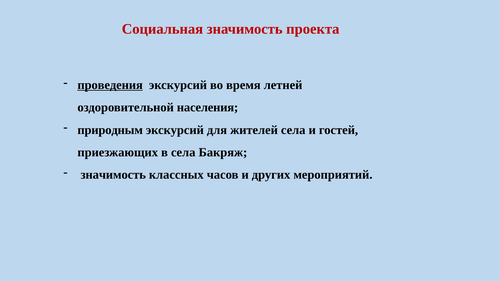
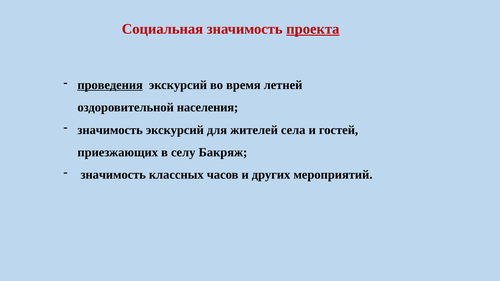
проекта underline: none -> present
природным at (110, 130): природным -> значимость
в села: села -> селу
